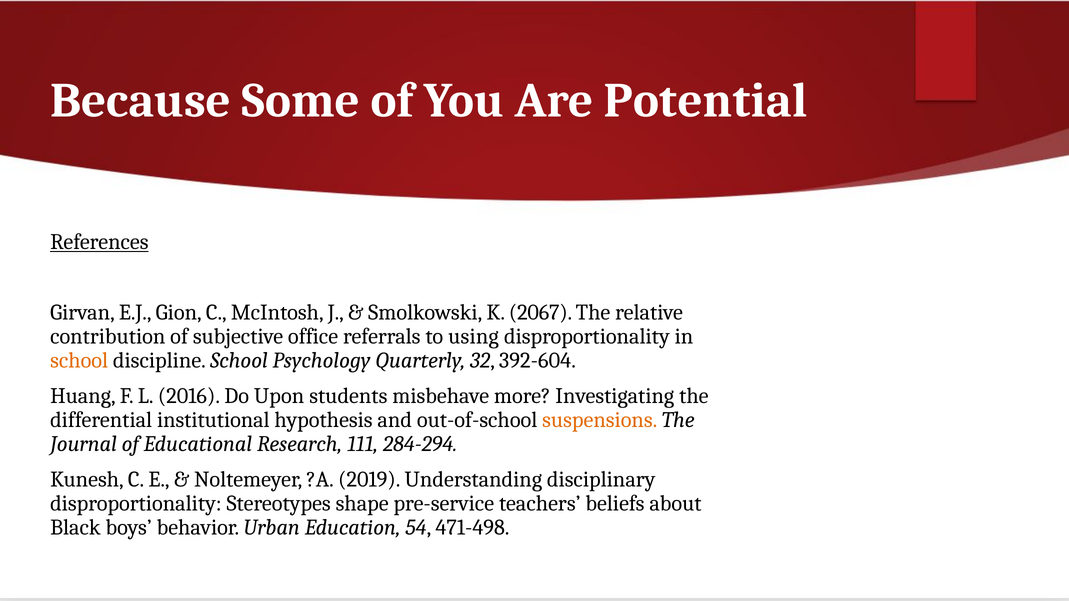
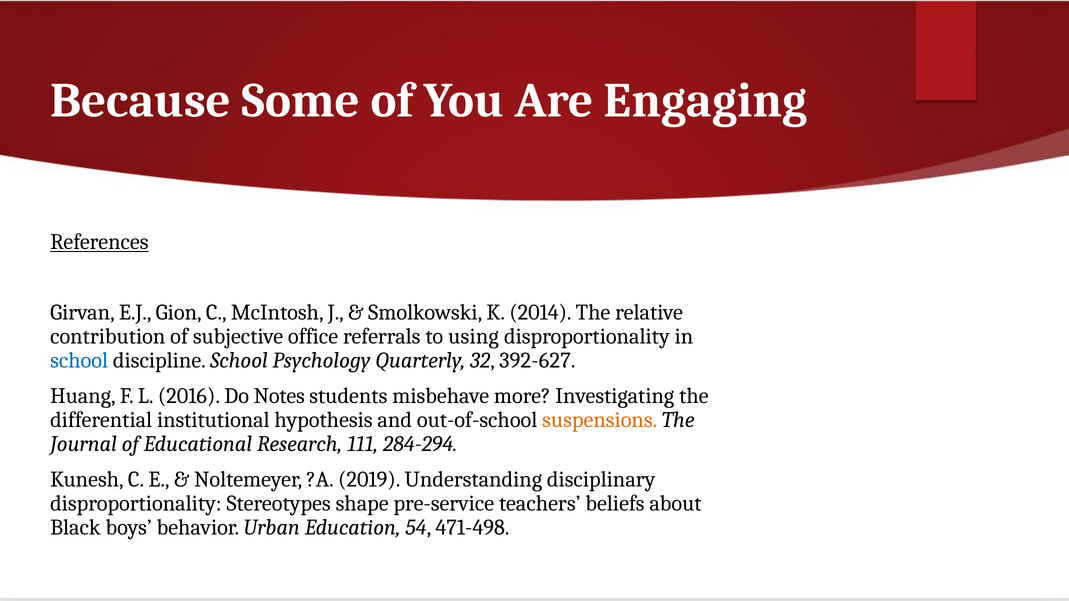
Potential: Potential -> Engaging
2067: 2067 -> 2014
school at (79, 361) colour: orange -> blue
392-604: 392-604 -> 392-627
Upon: Upon -> Notes
